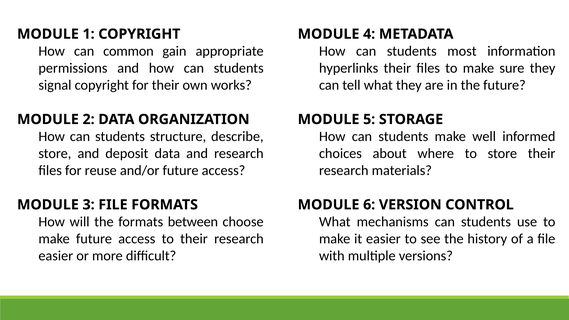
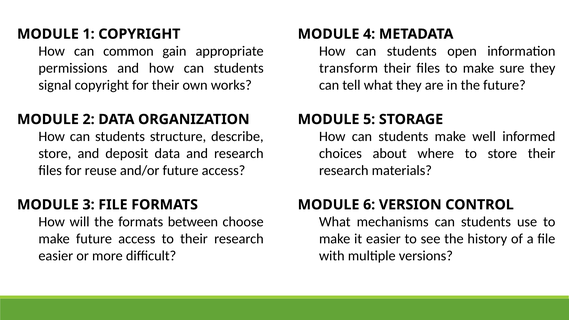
most: most -> open
hyperlinks: hyperlinks -> transform
